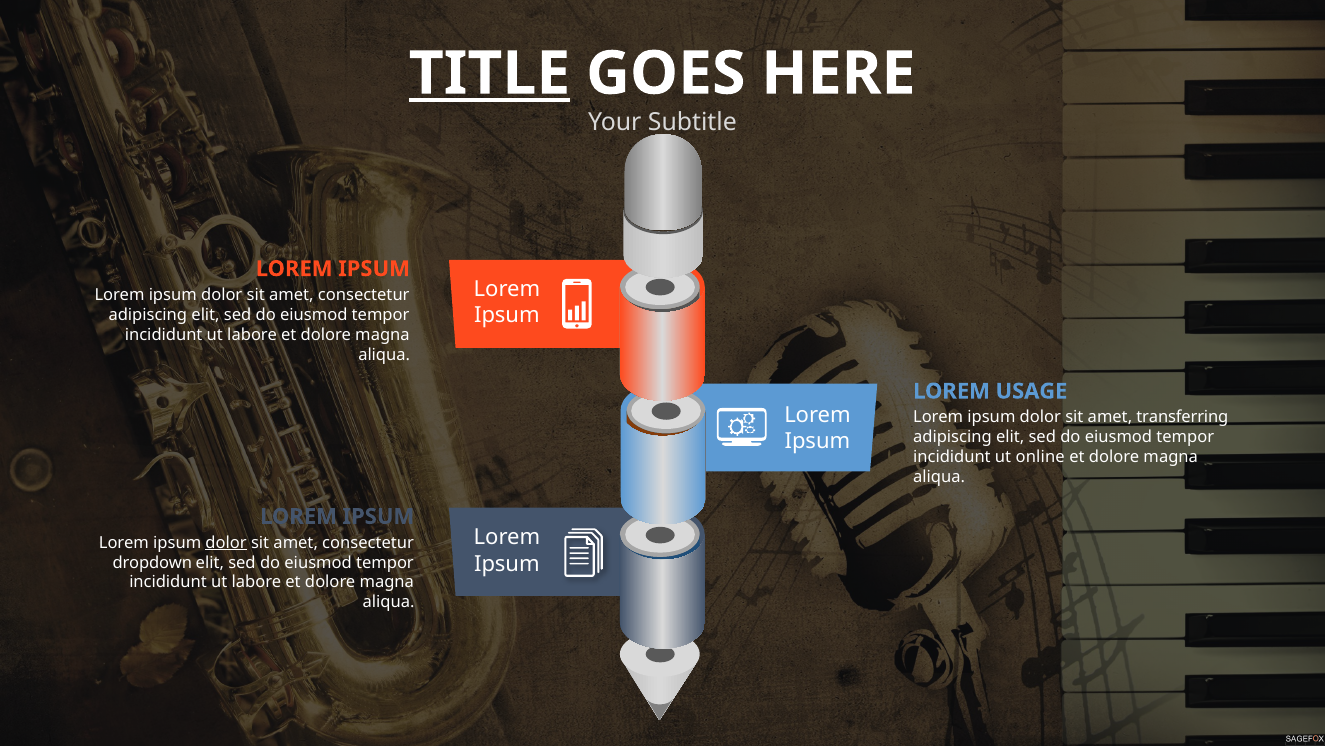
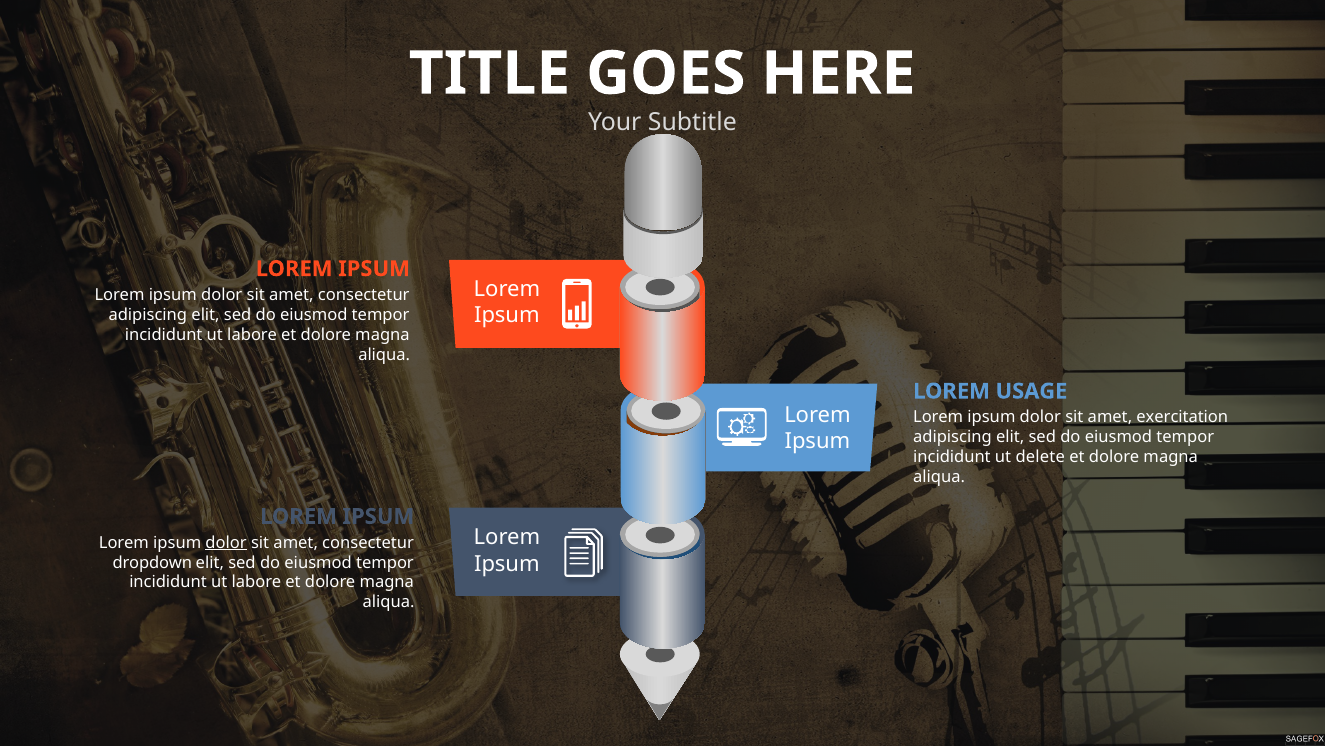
TITLE underline: present -> none
transferring: transferring -> exercitation
online: online -> delete
